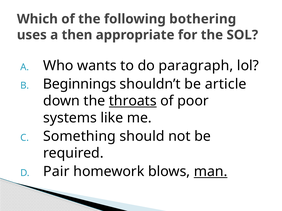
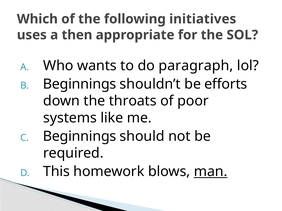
bothering: bothering -> initiatives
article: article -> efforts
throats underline: present -> none
Something at (80, 137): Something -> Beginnings
Pair: Pair -> This
